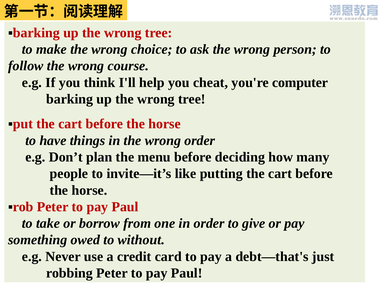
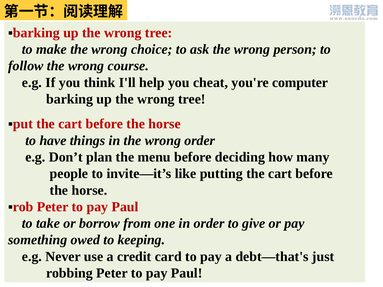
without: without -> keeping
